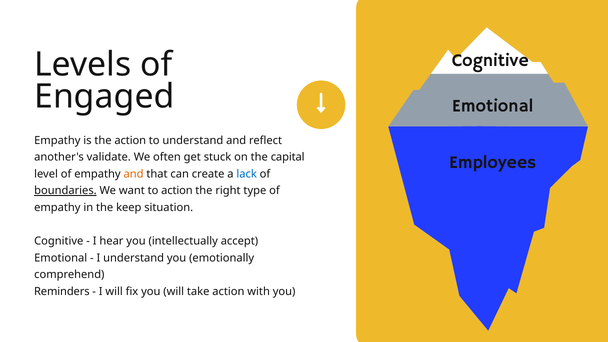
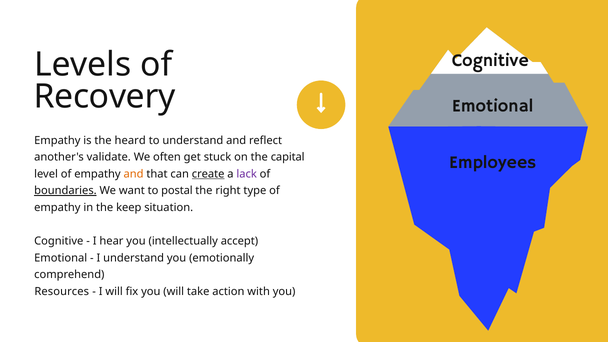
Engaged: Engaged -> Recovery
the action: action -> heard
create underline: none -> present
lack colour: blue -> purple
to action: action -> postal
Reminders: Reminders -> Resources
